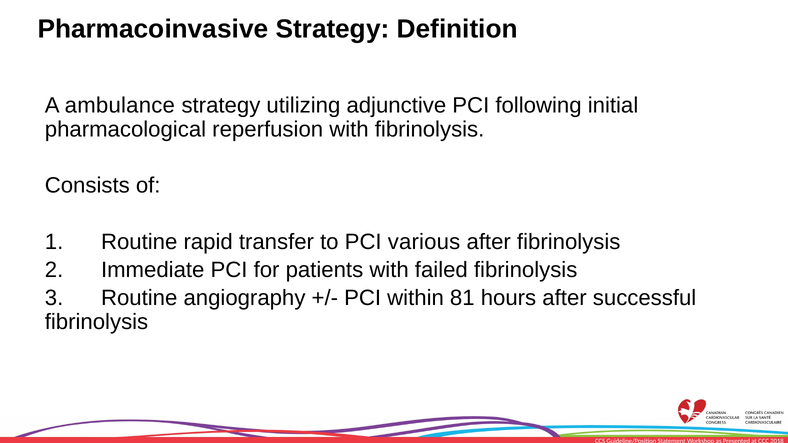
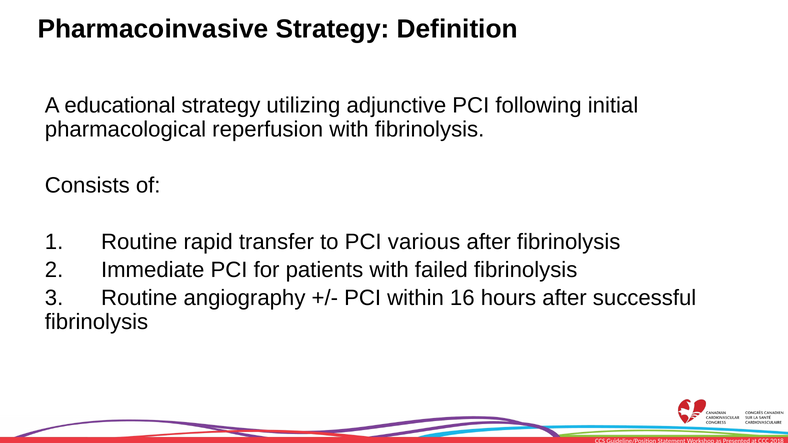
ambulance: ambulance -> educational
81: 81 -> 16
